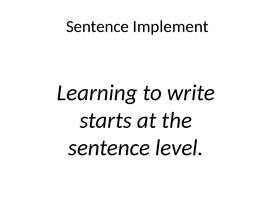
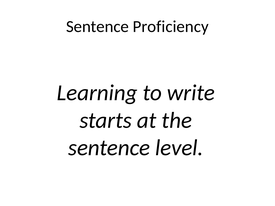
Implement: Implement -> Proficiency
